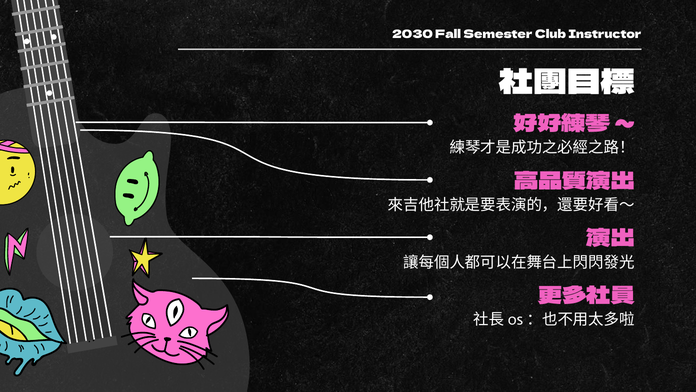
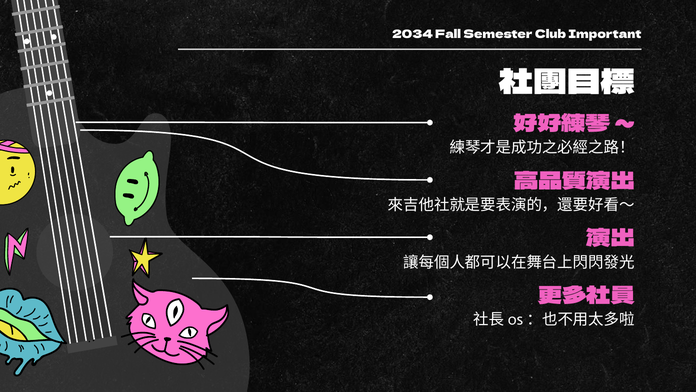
2030: 2030 -> 2034
Instructor: Instructor -> Important
